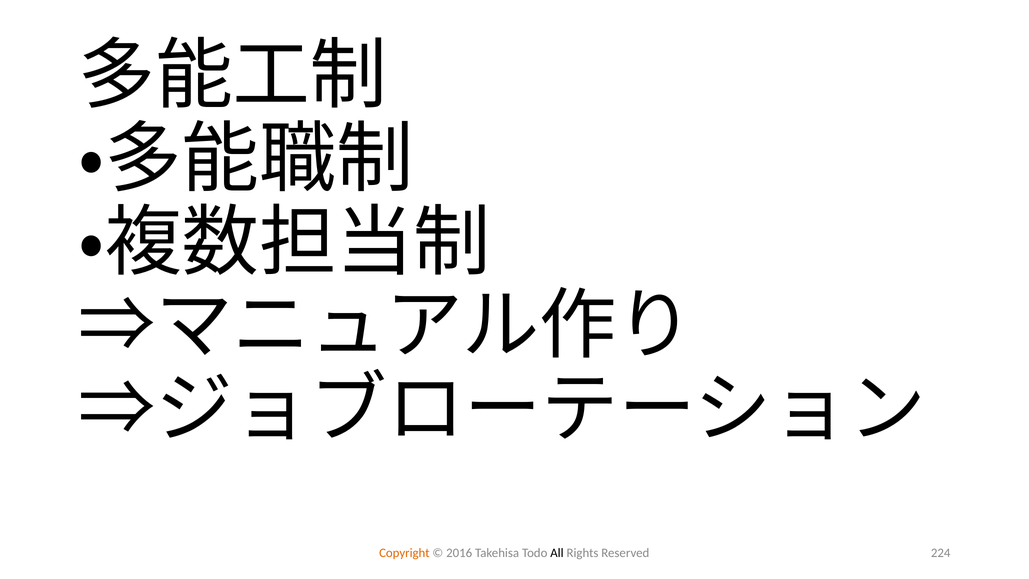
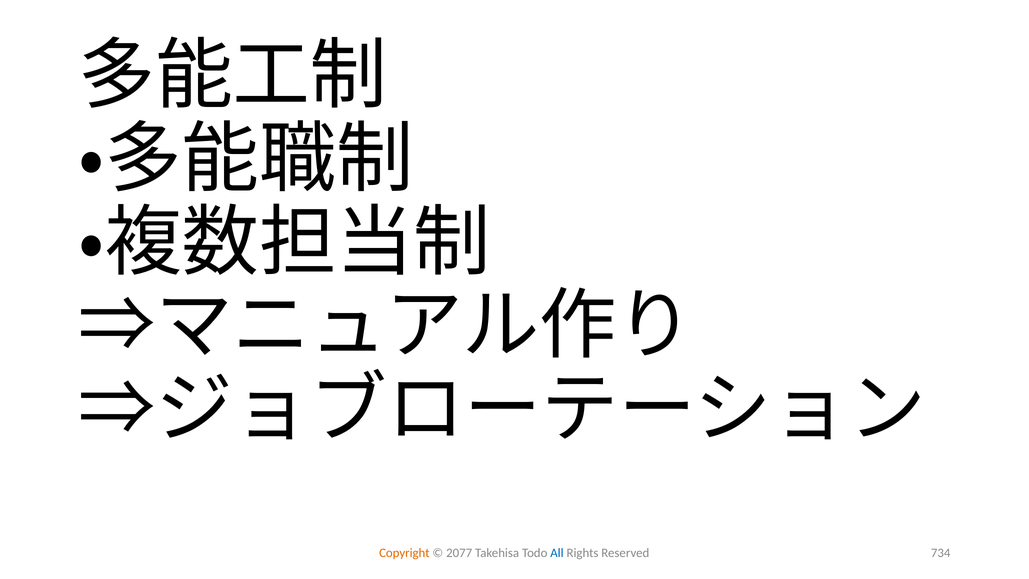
2016: 2016 -> 2077
All colour: black -> blue
224: 224 -> 734
